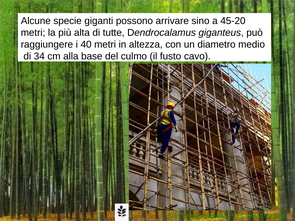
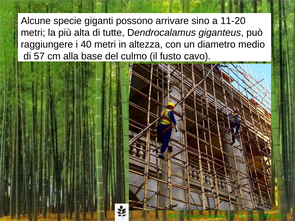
45-20: 45-20 -> 11-20
34: 34 -> 57
